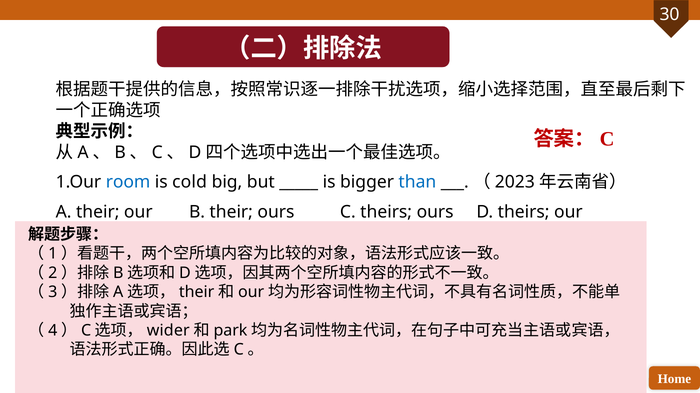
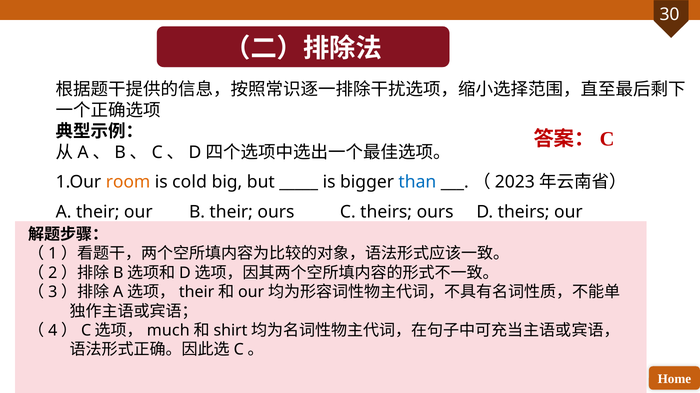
room colour: blue -> orange
wider: wider -> much
park: park -> shirt
